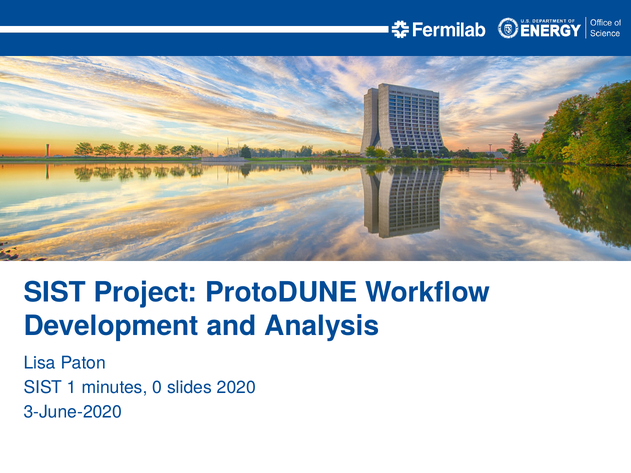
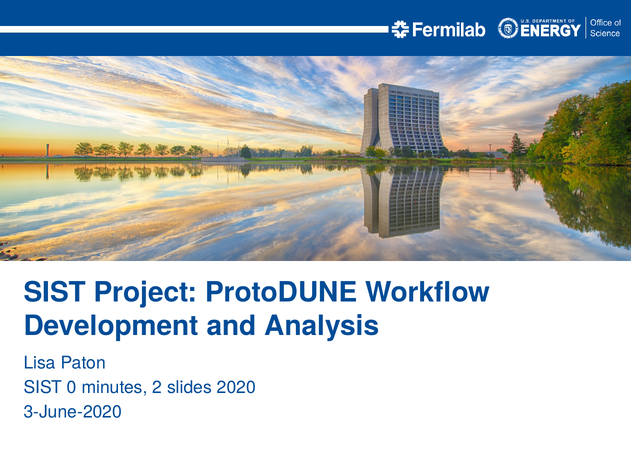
1: 1 -> 0
0: 0 -> 2
